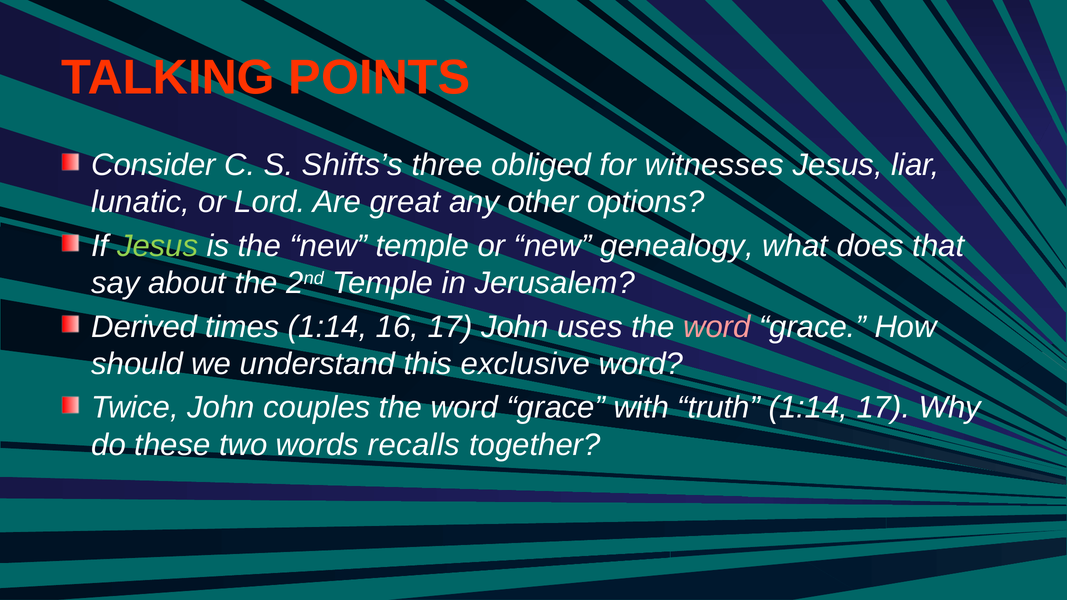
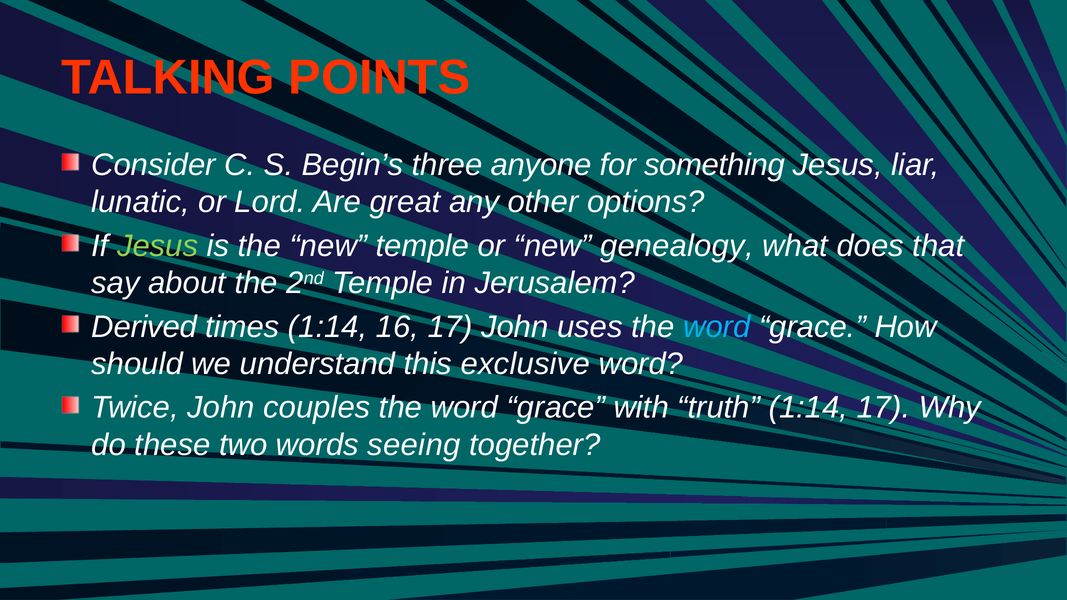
Shifts’s: Shifts’s -> Begin’s
obliged: obliged -> anyone
witnesses: witnesses -> something
word at (717, 327) colour: pink -> light blue
recalls: recalls -> seeing
